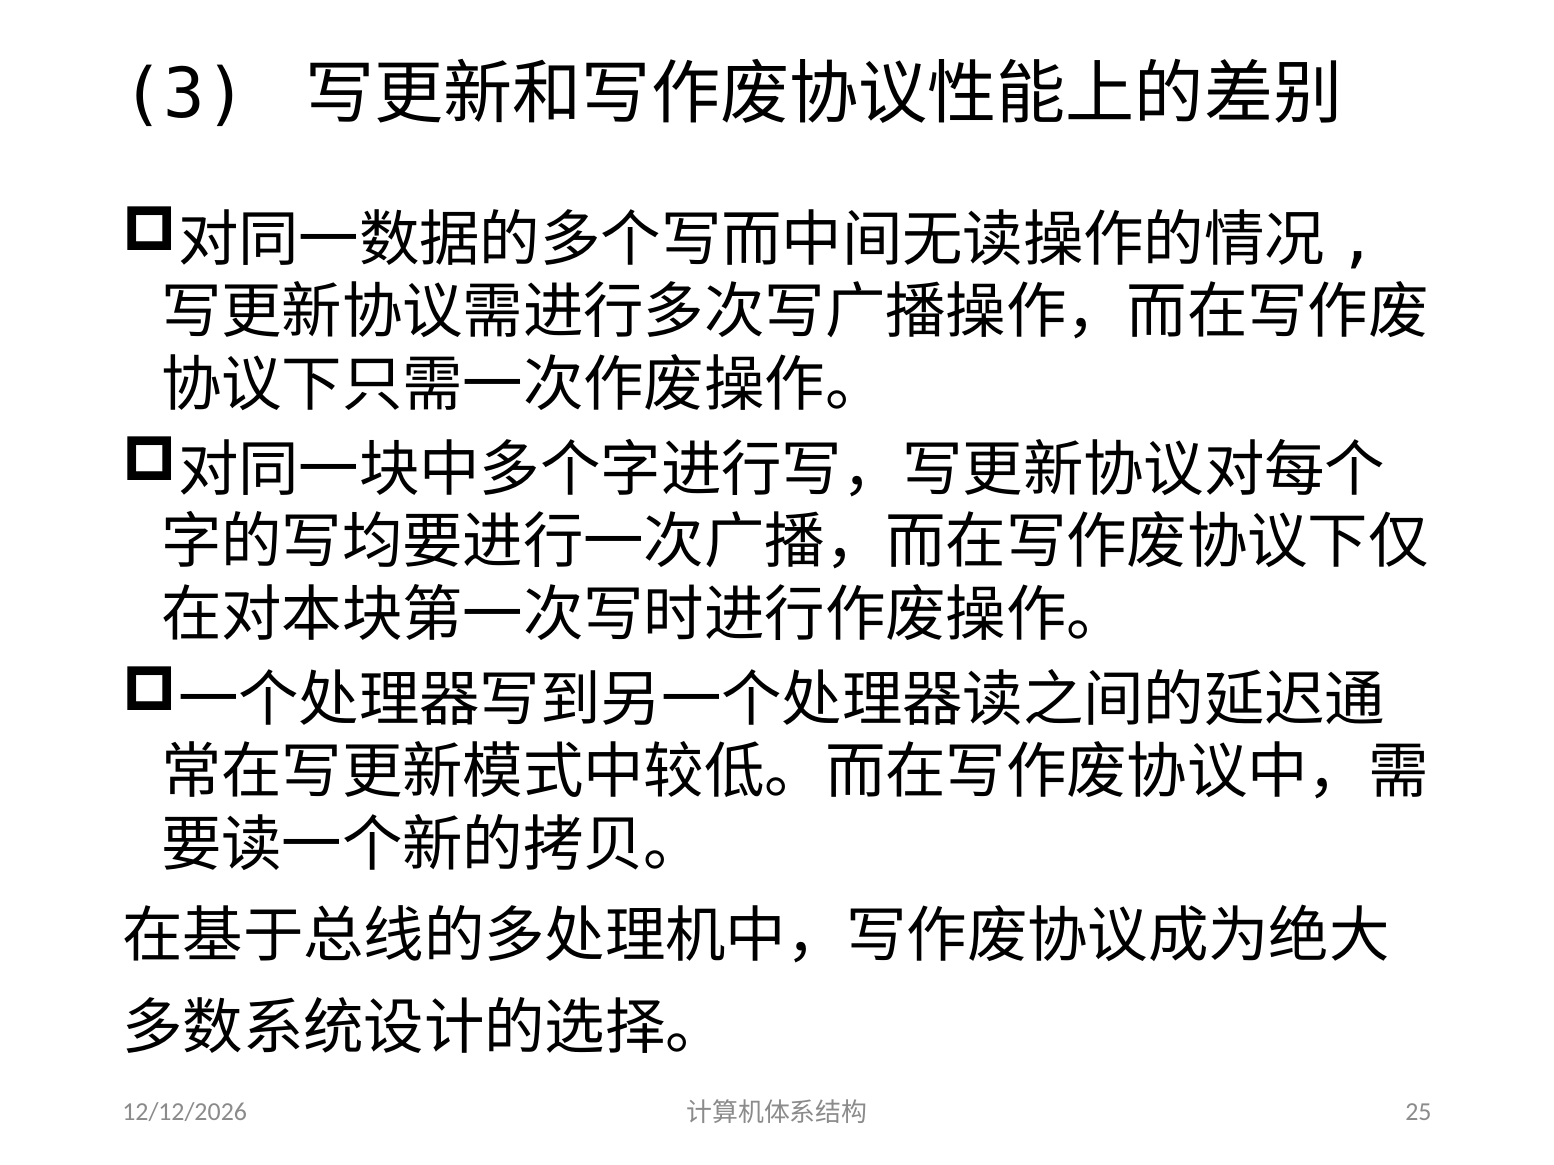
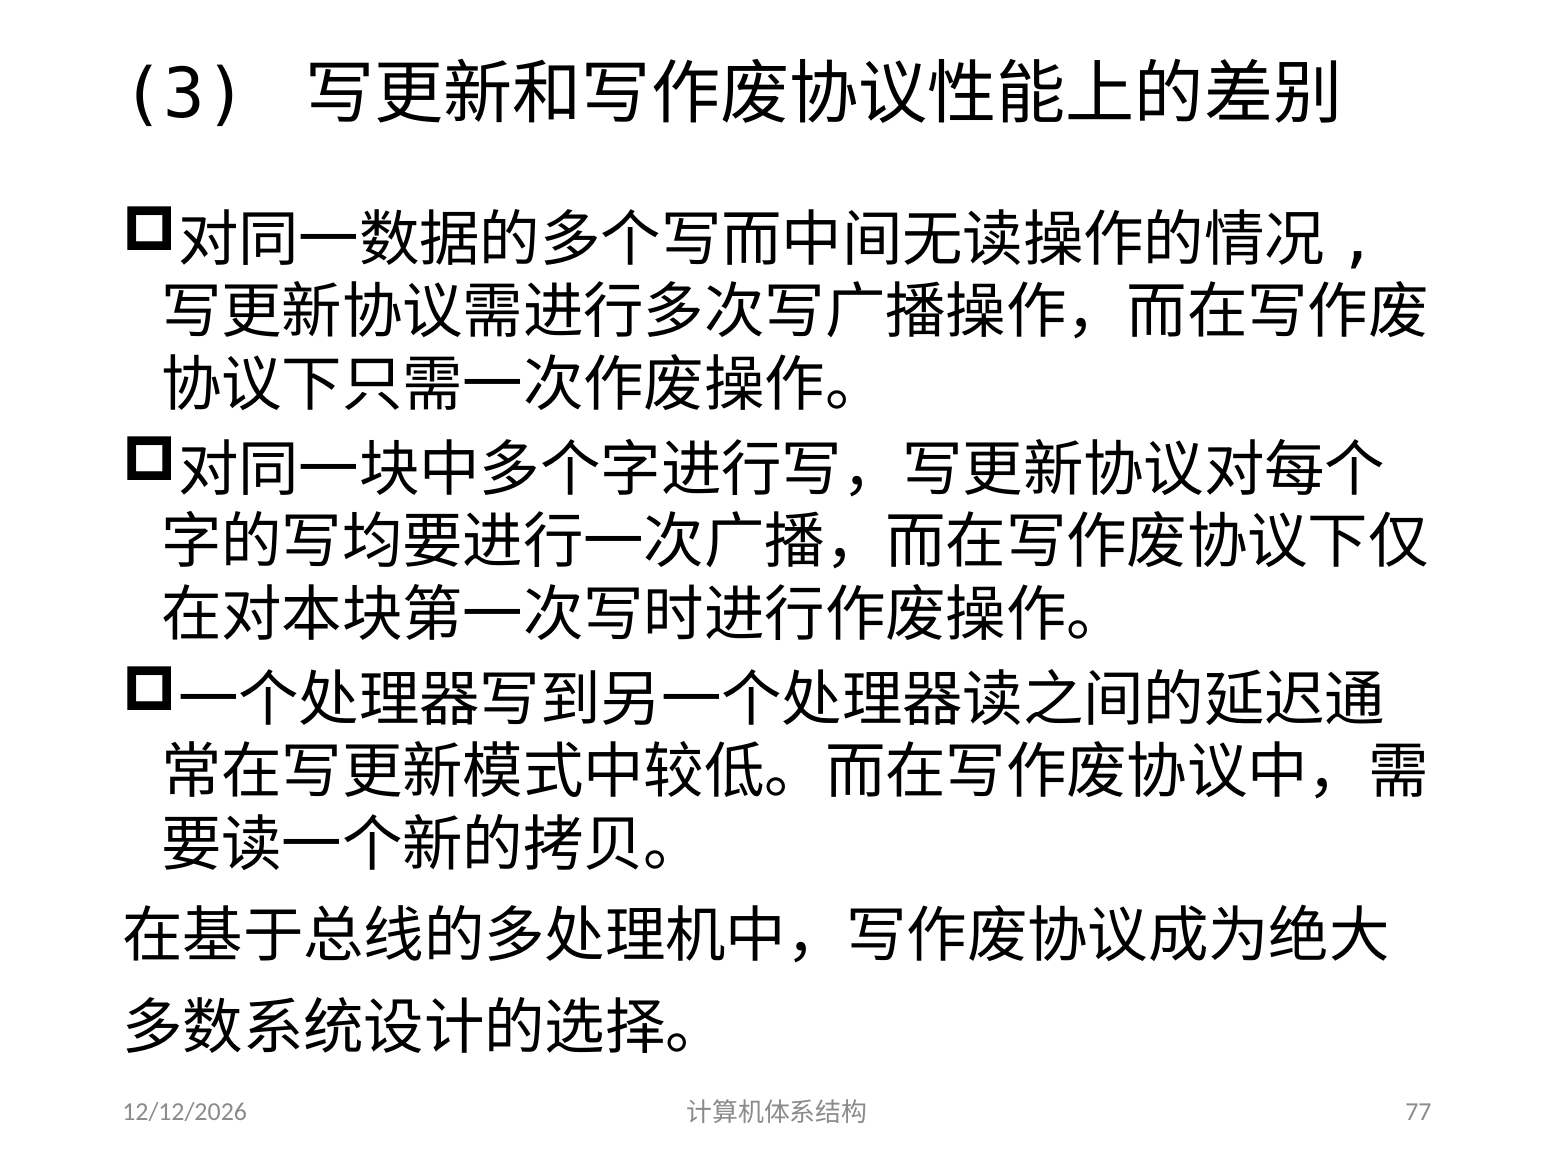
25: 25 -> 77
